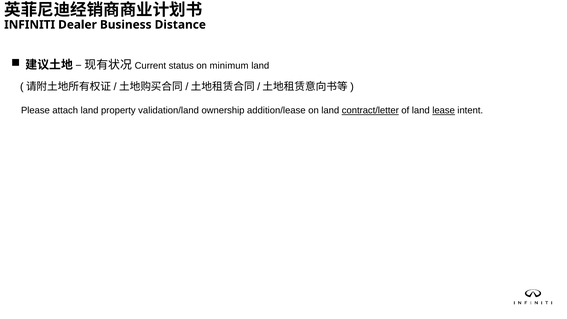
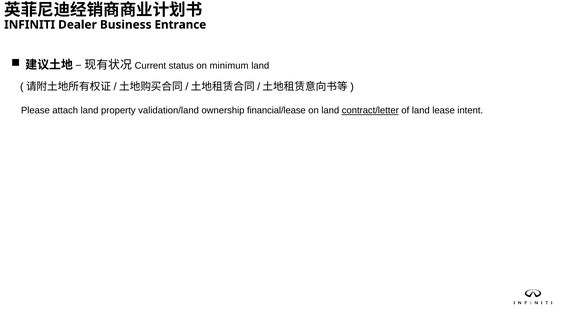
Distance: Distance -> Entrance
addition/lease: addition/lease -> financial/lease
lease underline: present -> none
